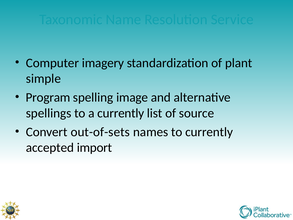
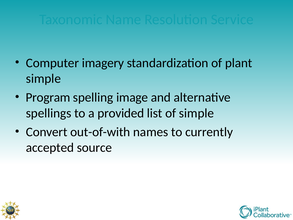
a currently: currently -> provided
of source: source -> simple
out-of-sets: out-of-sets -> out-of-with
import: import -> source
